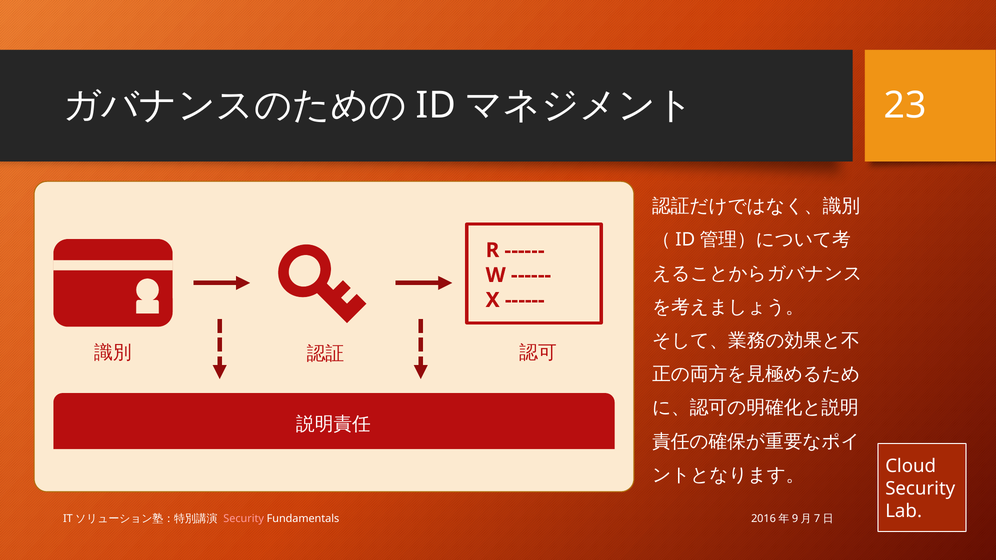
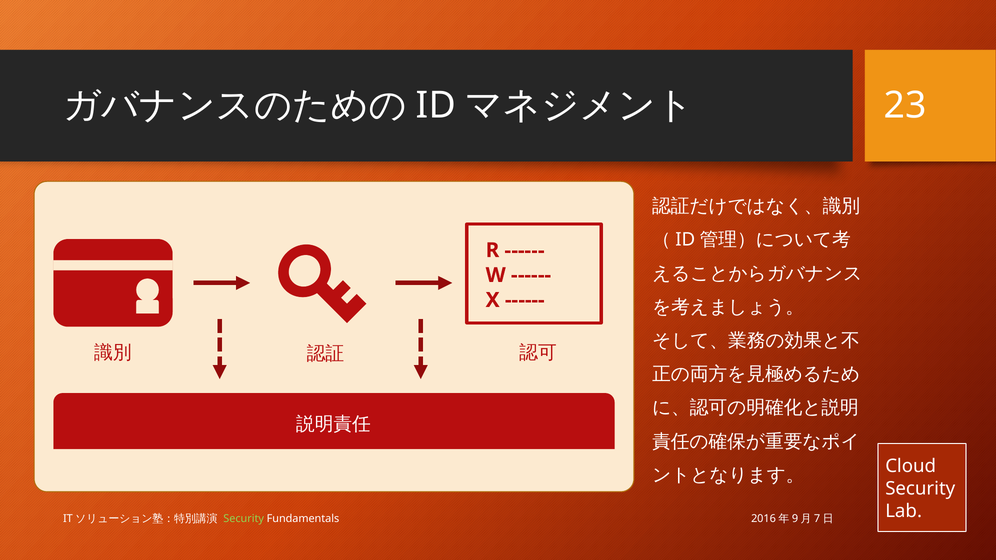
Security at (244, 519) colour: pink -> light green
